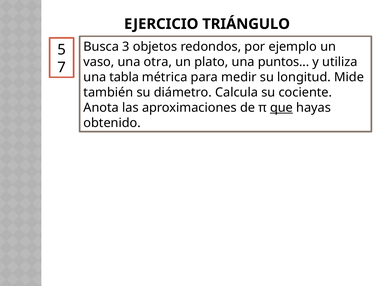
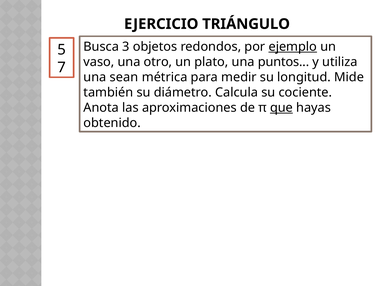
ejemplo underline: none -> present
otra: otra -> otro
tabla: tabla -> sean
